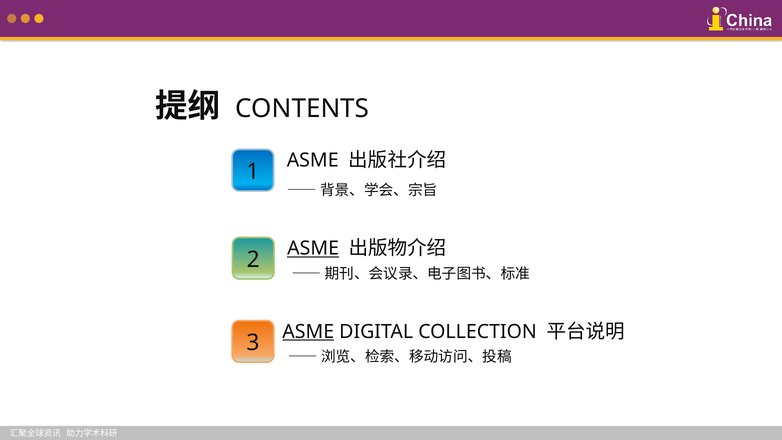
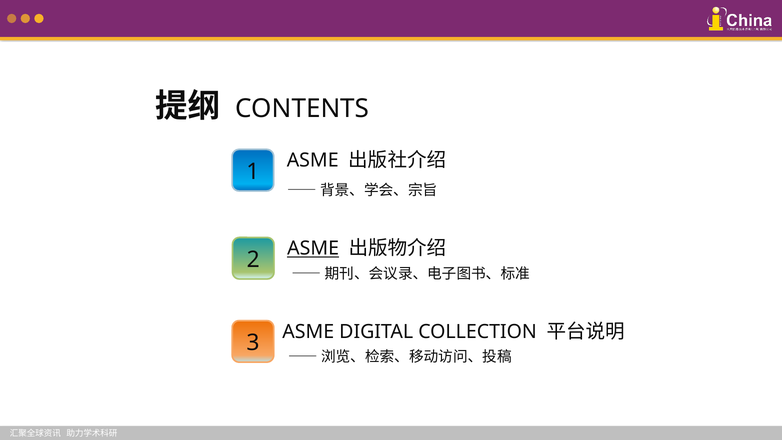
ASME at (308, 332) underline: present -> none
